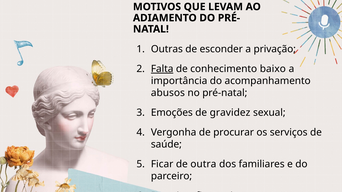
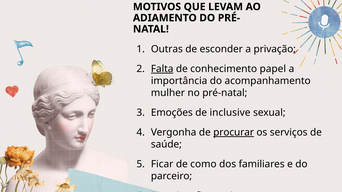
baixo: baixo -> papel
abusos: abusos -> mulher
gravidez: gravidez -> inclusive
procurar underline: none -> present
outra: outra -> como
